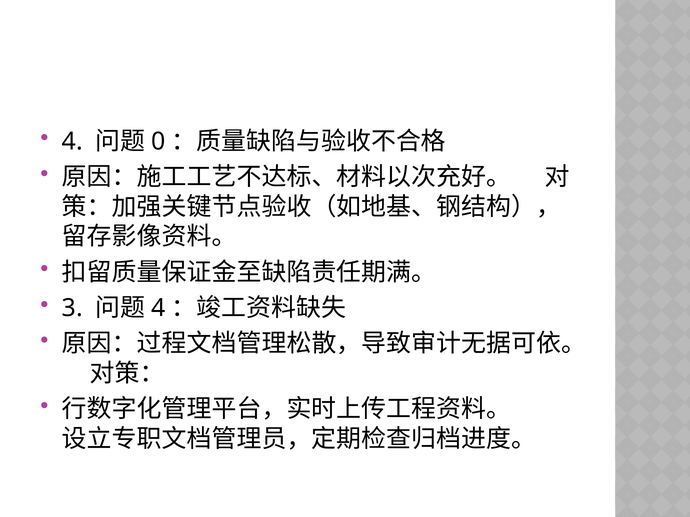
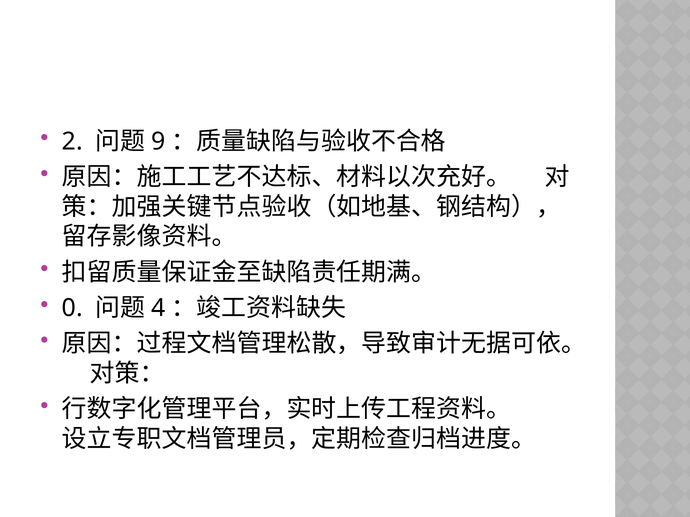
4 at (72, 142): 4 -> 2
0: 0 -> 9
3: 3 -> 0
